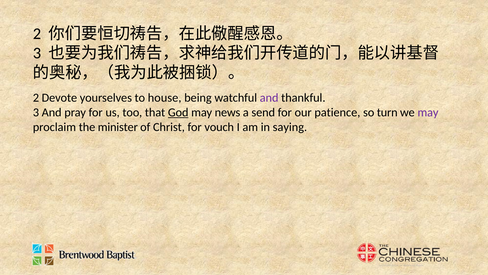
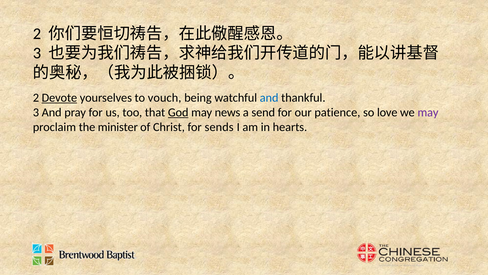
Devote underline: none -> present
house: house -> vouch
and at (269, 98) colour: purple -> blue
turn: turn -> love
vouch: vouch -> sends
saying: saying -> hearts
